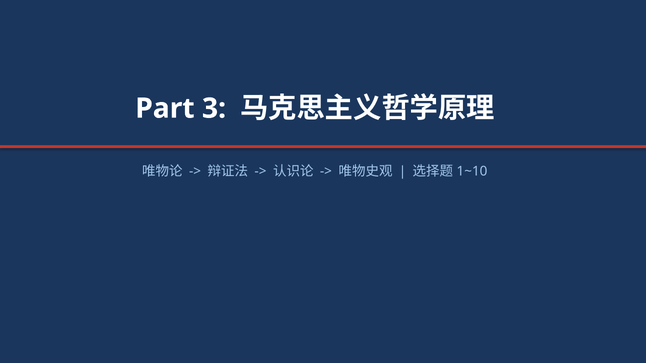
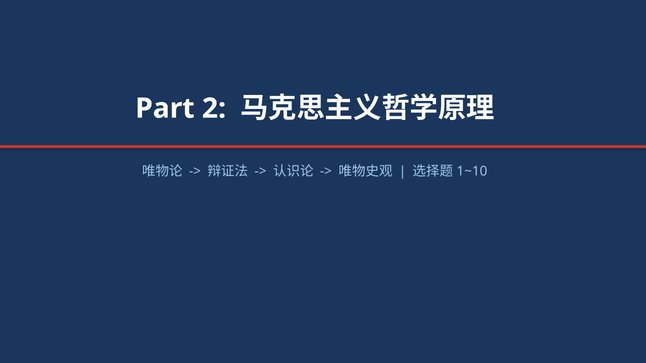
3: 3 -> 2
